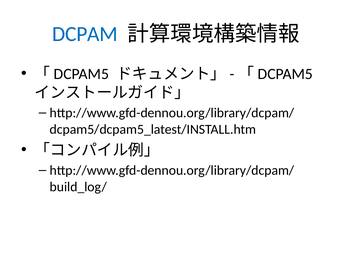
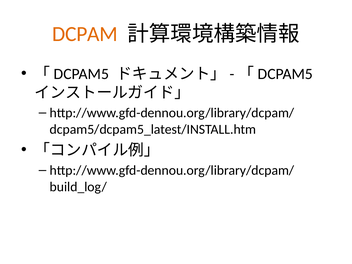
DCPAM colour: blue -> orange
